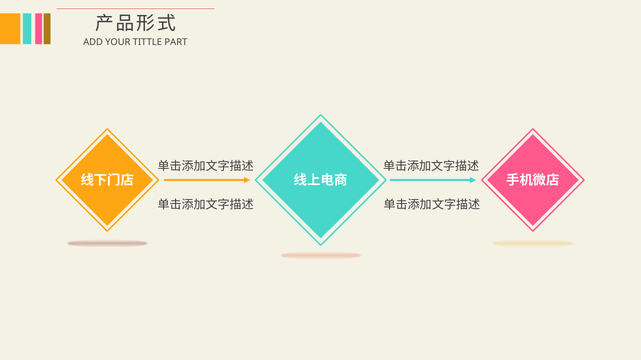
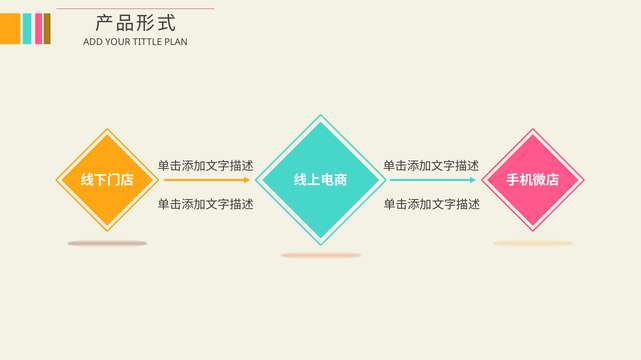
PART: PART -> PLAN
